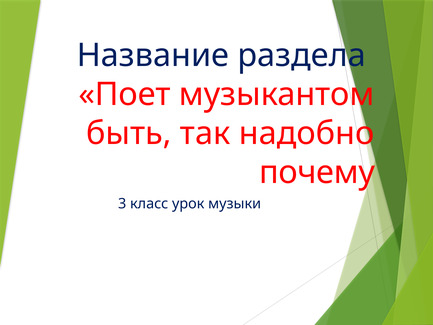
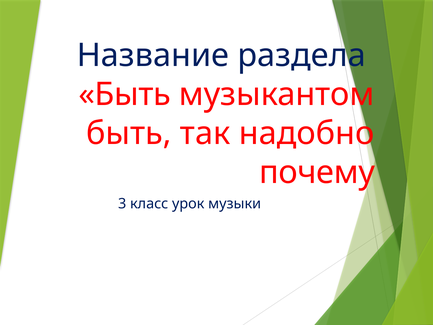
Поет at (125, 94): Поет -> Быть
